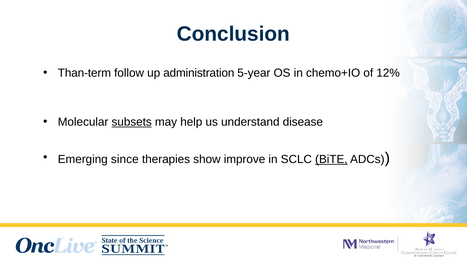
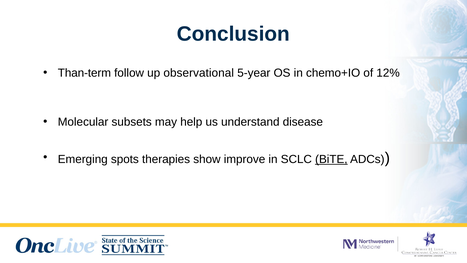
administration: administration -> observational
subsets underline: present -> none
since: since -> spots
